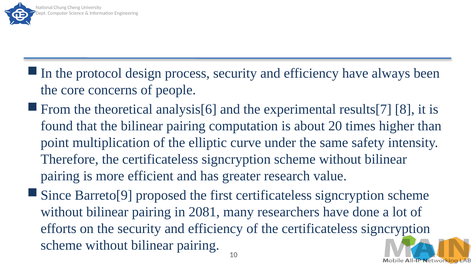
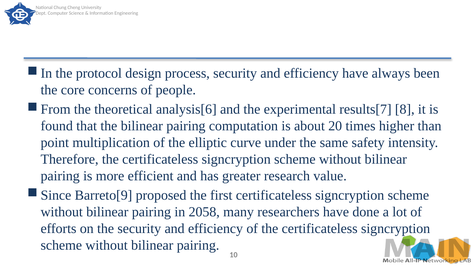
2081: 2081 -> 2058
